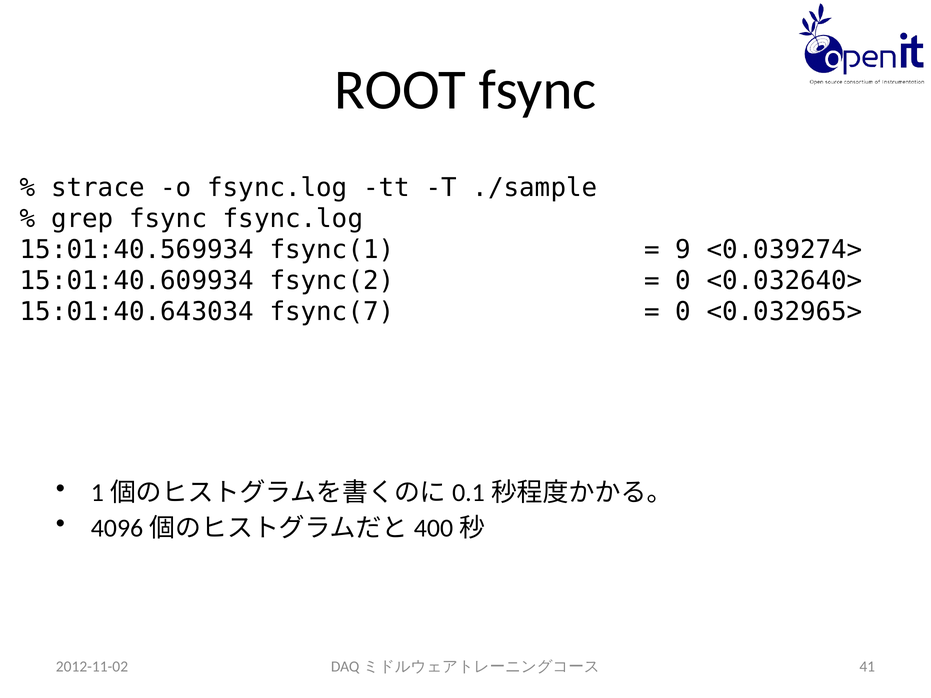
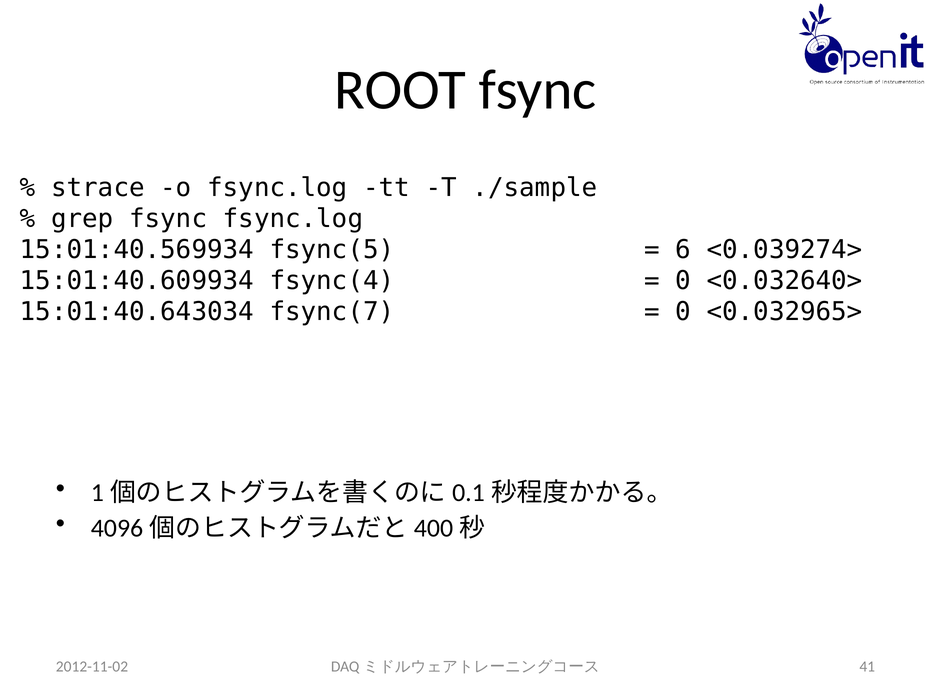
fsync(1: fsync(1 -> fsync(5
9: 9 -> 6
fsync(2: fsync(2 -> fsync(4
